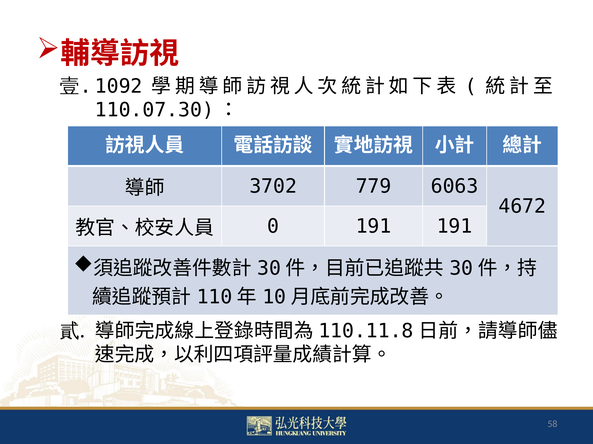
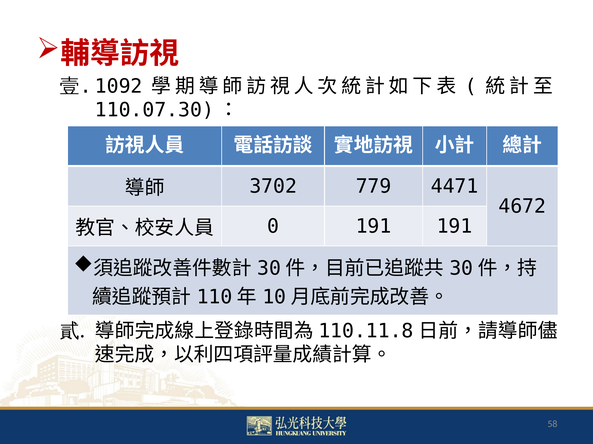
6063: 6063 -> 4471
